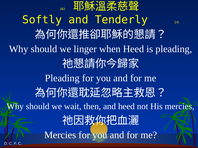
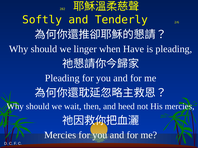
when Heed: Heed -> Have
